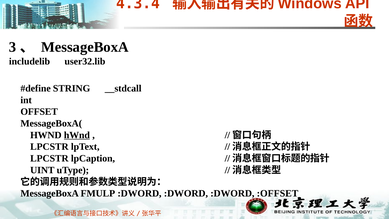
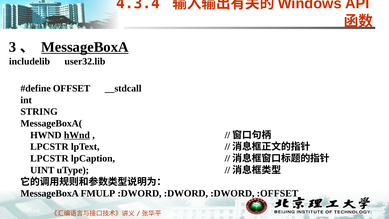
MessageBoxA at (85, 47) underline: none -> present
STRING: STRING -> OFFSET
OFFSET: OFFSET -> STRING
